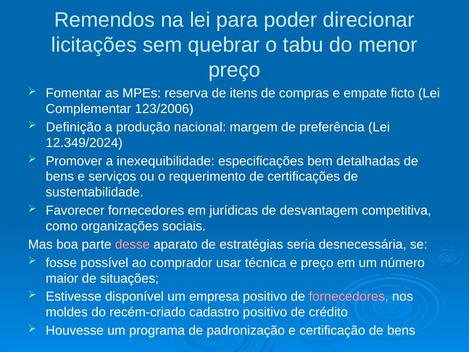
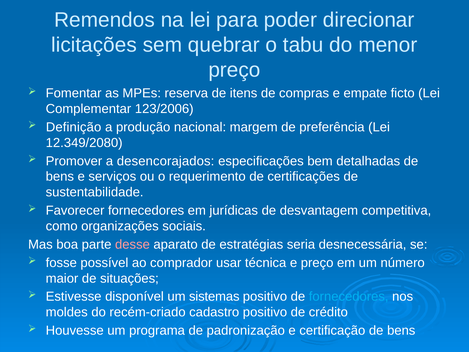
12.349/2024: 12.349/2024 -> 12.349/2080
inexequibilidade: inexequibilidade -> desencorajados
empresa: empresa -> sistemas
fornecedores at (349, 296) colour: pink -> light blue
